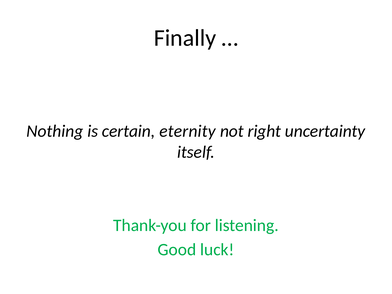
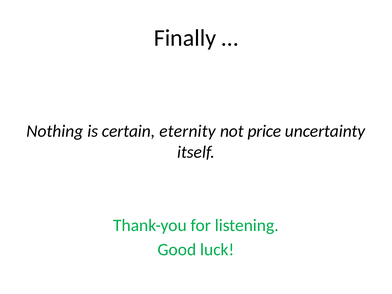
right: right -> price
